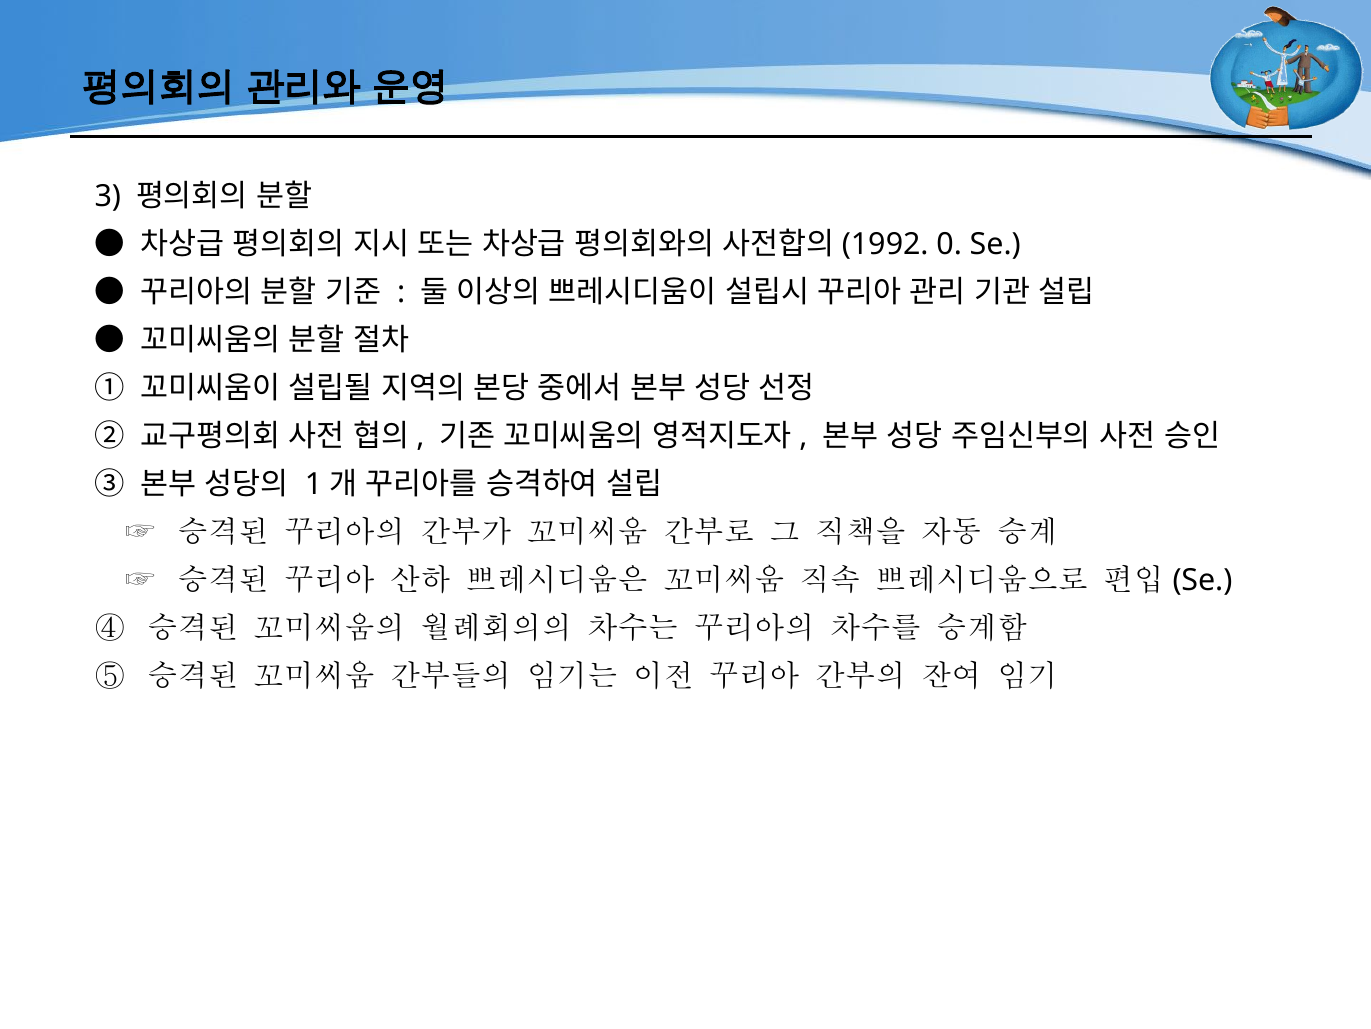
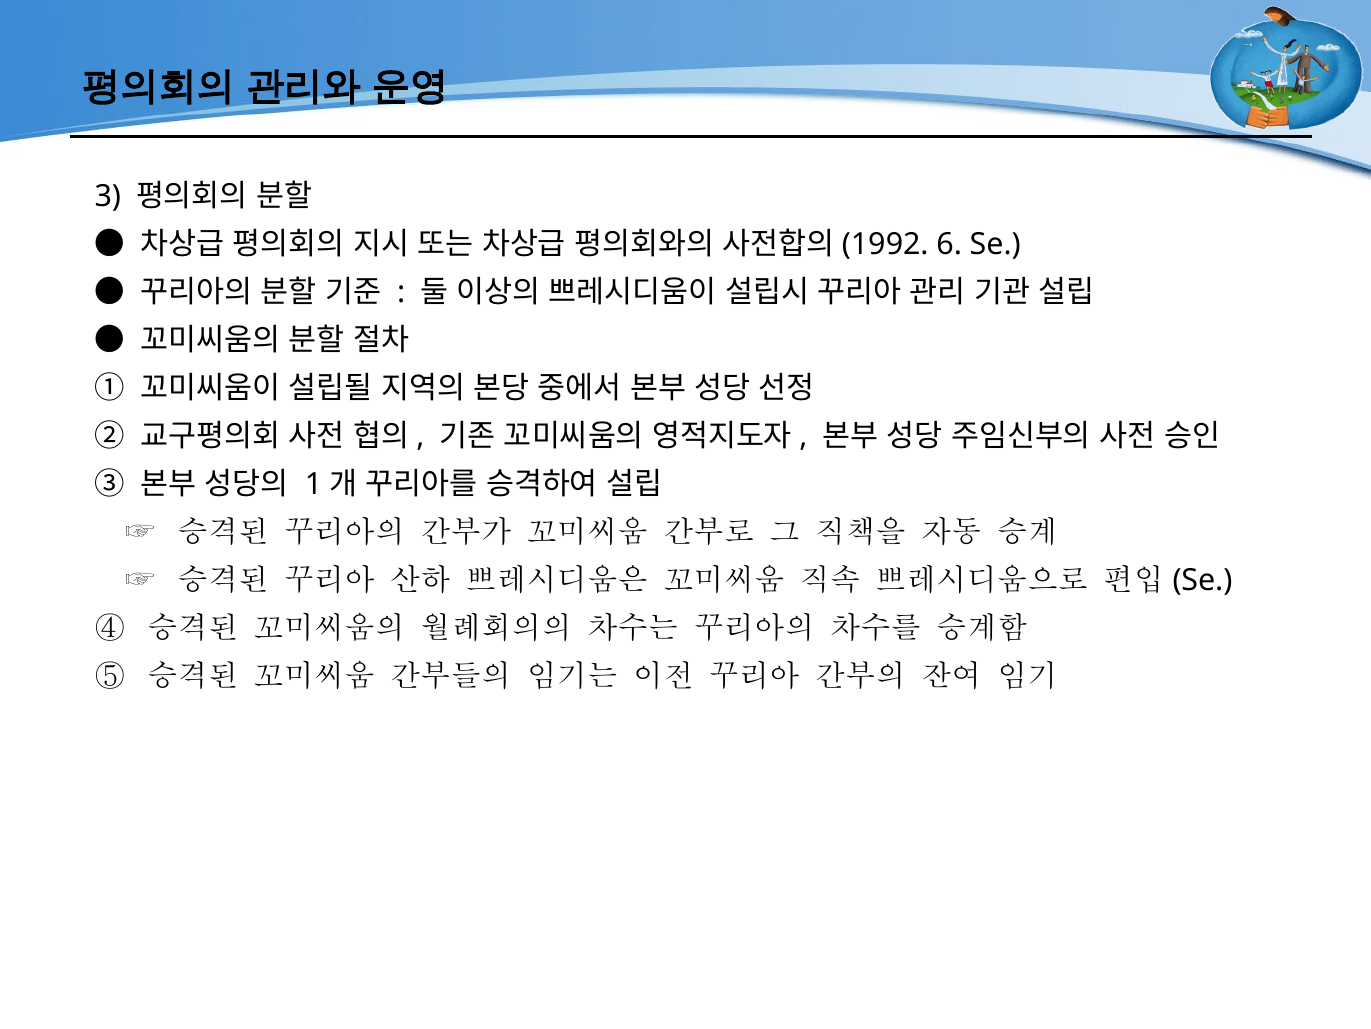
0: 0 -> 6
